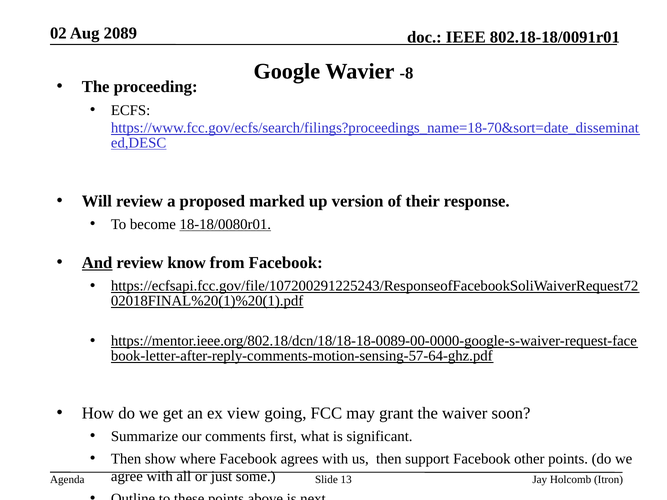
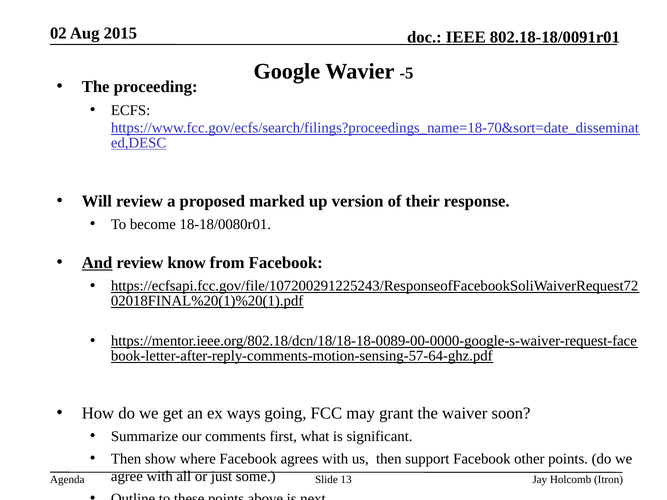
2089: 2089 -> 2015
-8: -8 -> -5
18-18/0080r01 underline: present -> none
view: view -> ways
